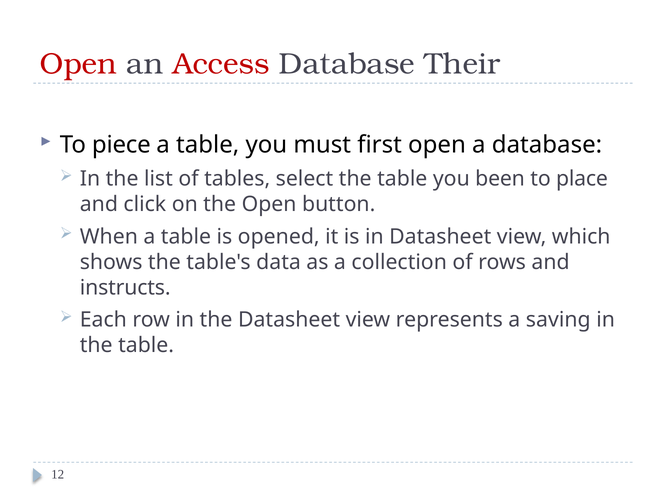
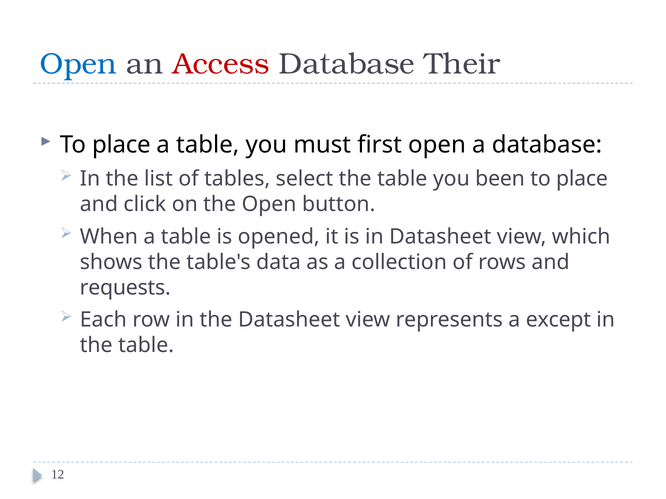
Open at (78, 64) colour: red -> blue
piece at (121, 145): piece -> place
instructs: instructs -> requests
saving: saving -> except
